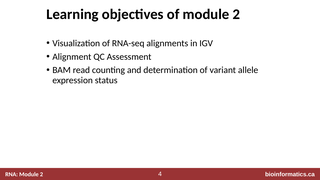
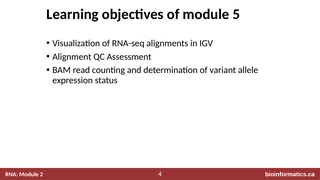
of module 2: 2 -> 5
